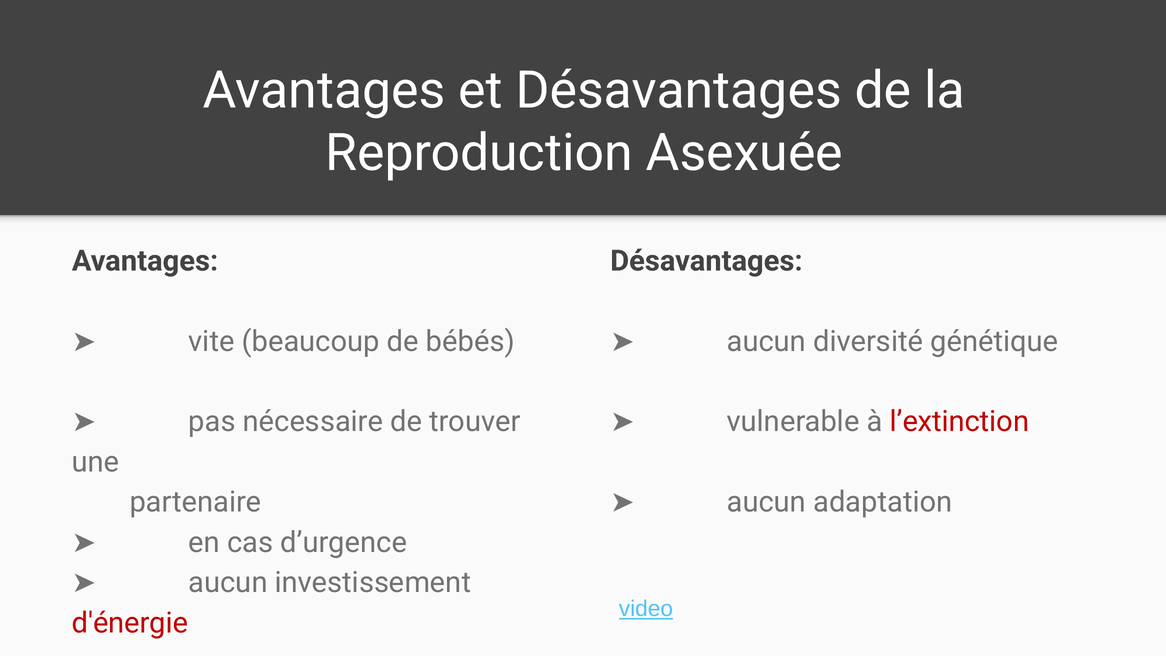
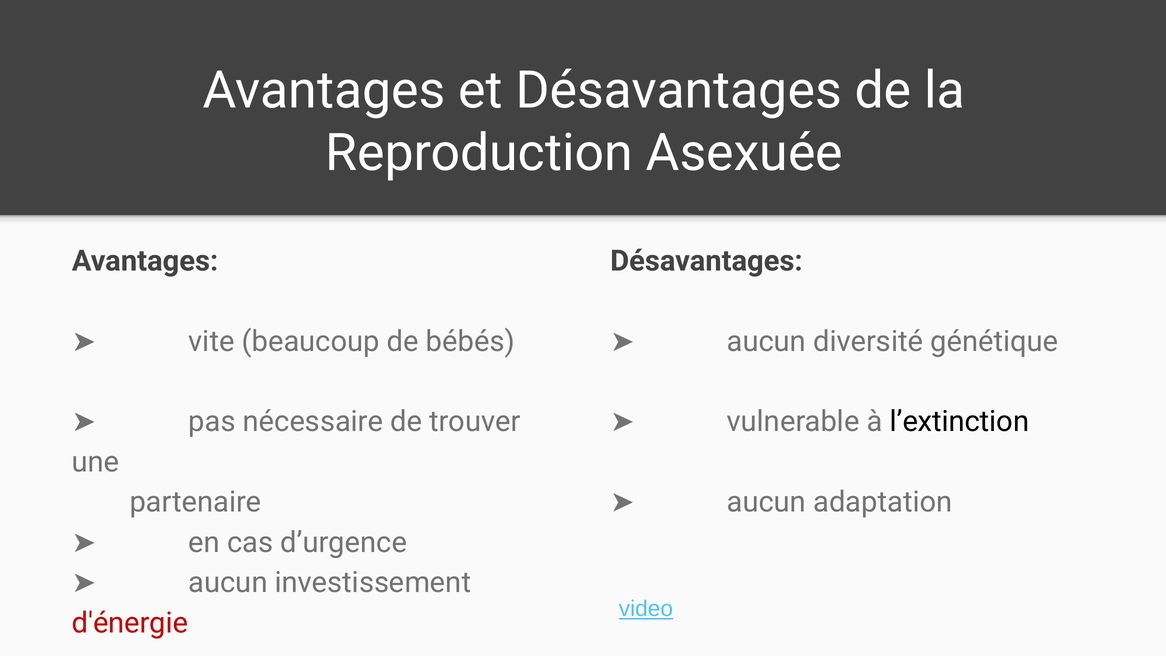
l’extinction colour: red -> black
